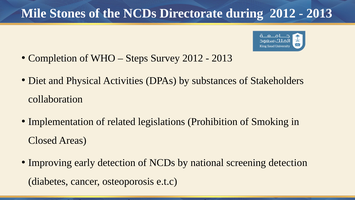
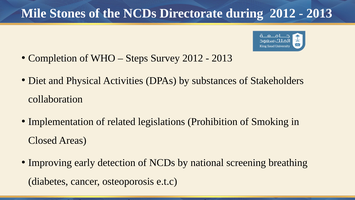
screening detection: detection -> breathing
